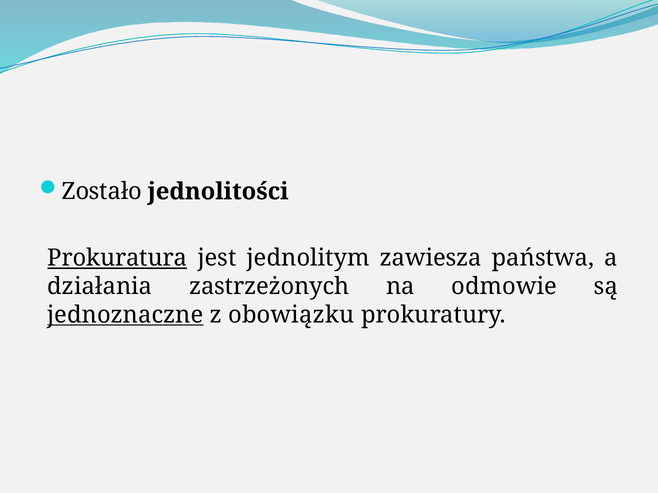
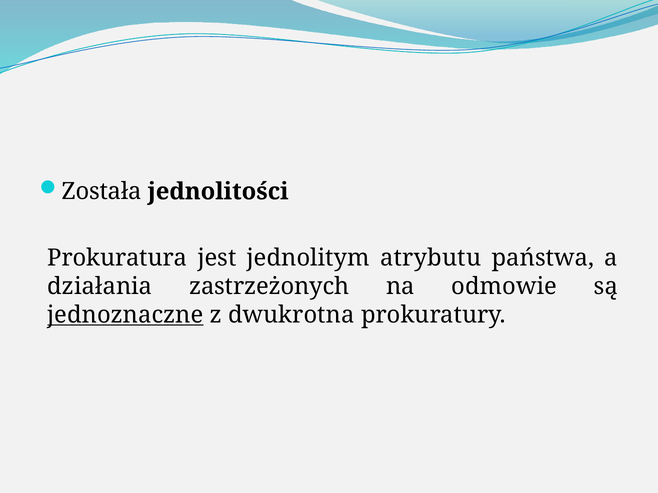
Zostało: Zostało -> Została
Prokuratura underline: present -> none
zawiesza: zawiesza -> atrybutu
obowiązku: obowiązku -> dwukrotna
